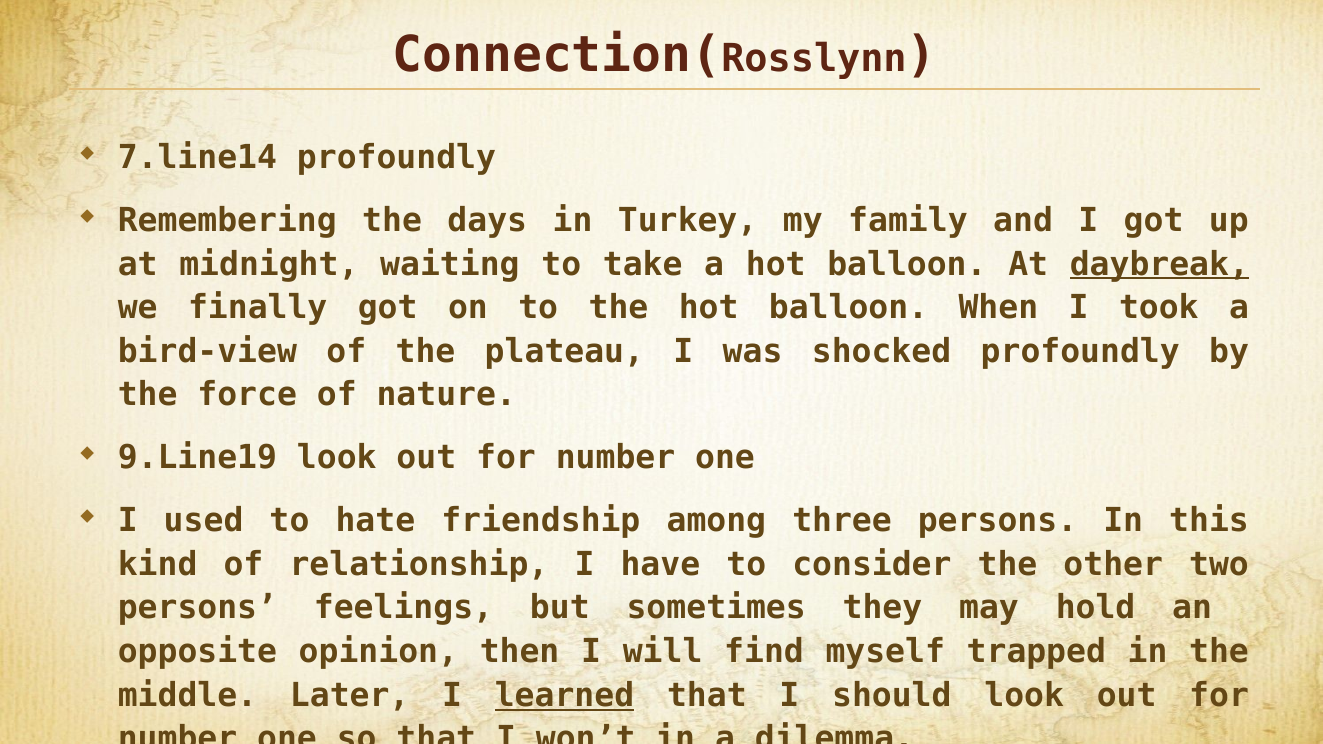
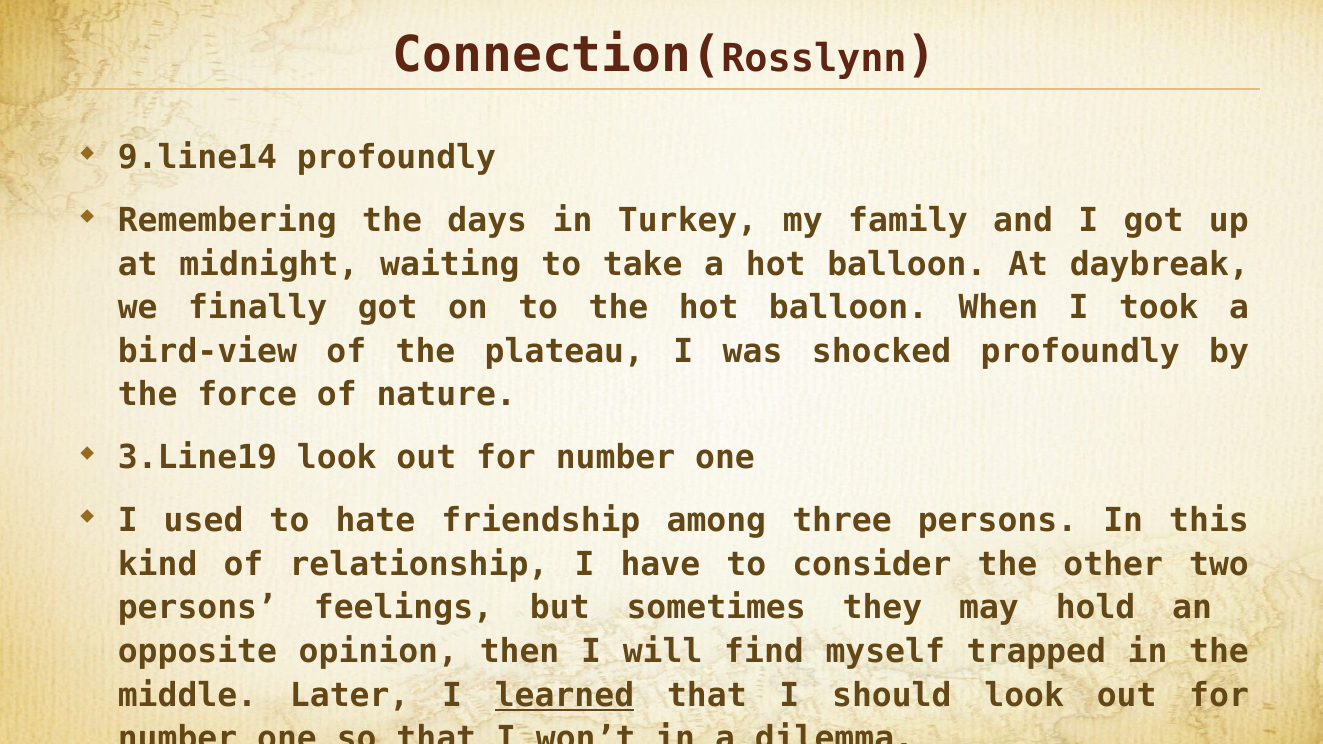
7.line14: 7.line14 -> 9.line14
daybreak underline: present -> none
9.Line19: 9.Line19 -> 3.Line19
